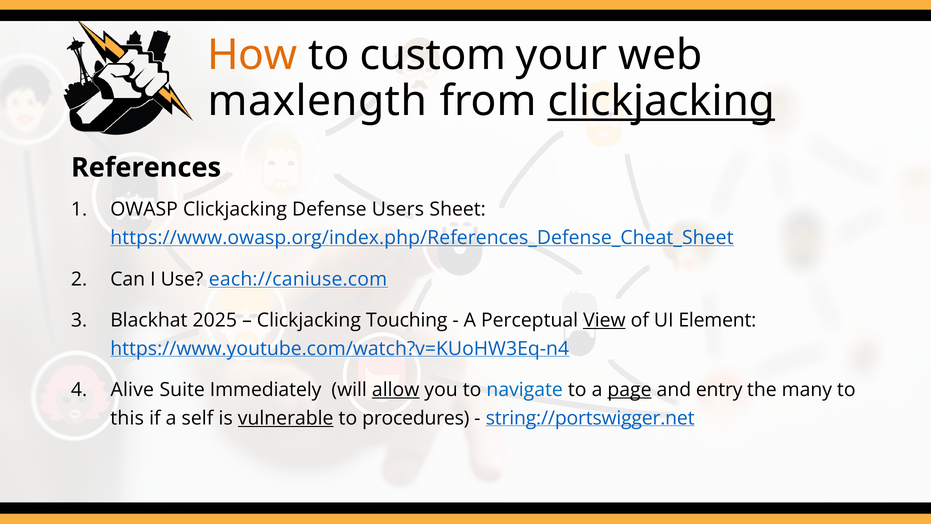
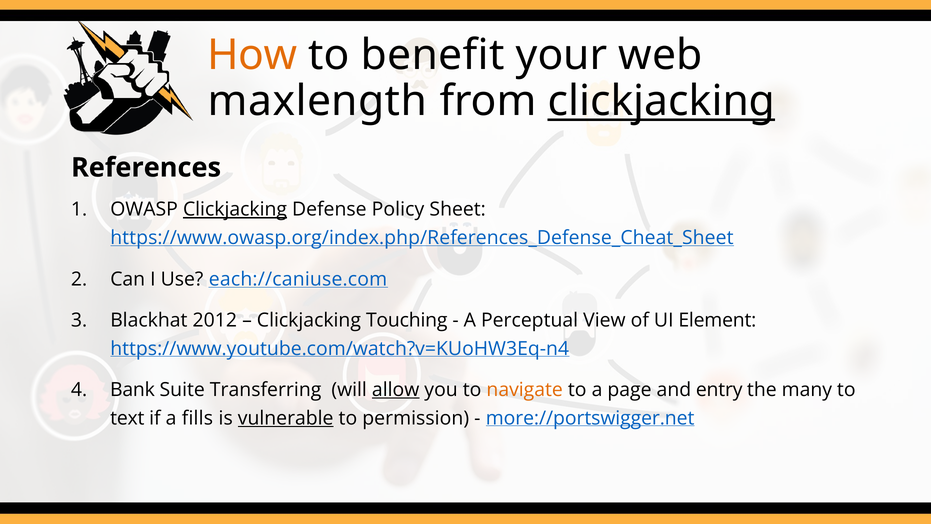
custom: custom -> benefit
Clickjacking at (235, 209) underline: none -> present
Users: Users -> Policy
2025: 2025 -> 2012
View underline: present -> none
Alive: Alive -> Bank
Immediately: Immediately -> Transferring
navigate colour: blue -> orange
page underline: present -> none
this: this -> text
self: self -> fills
procedures: procedures -> permission
string://portswigger.net: string://portswigger.net -> more://portswigger.net
